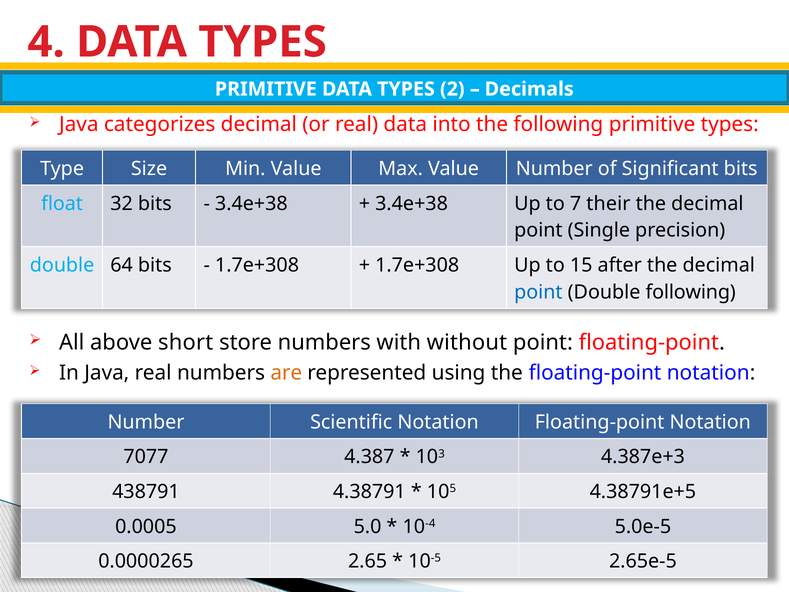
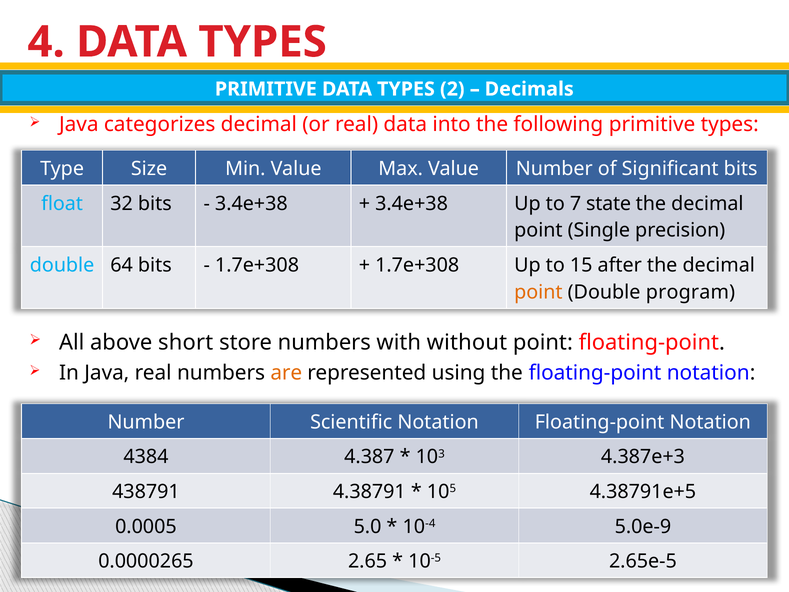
their: their -> state
point at (538, 292) colour: blue -> orange
Double following: following -> program
7077: 7077 -> 4384
5.0e-5: 5.0e-5 -> 5.0e-9
